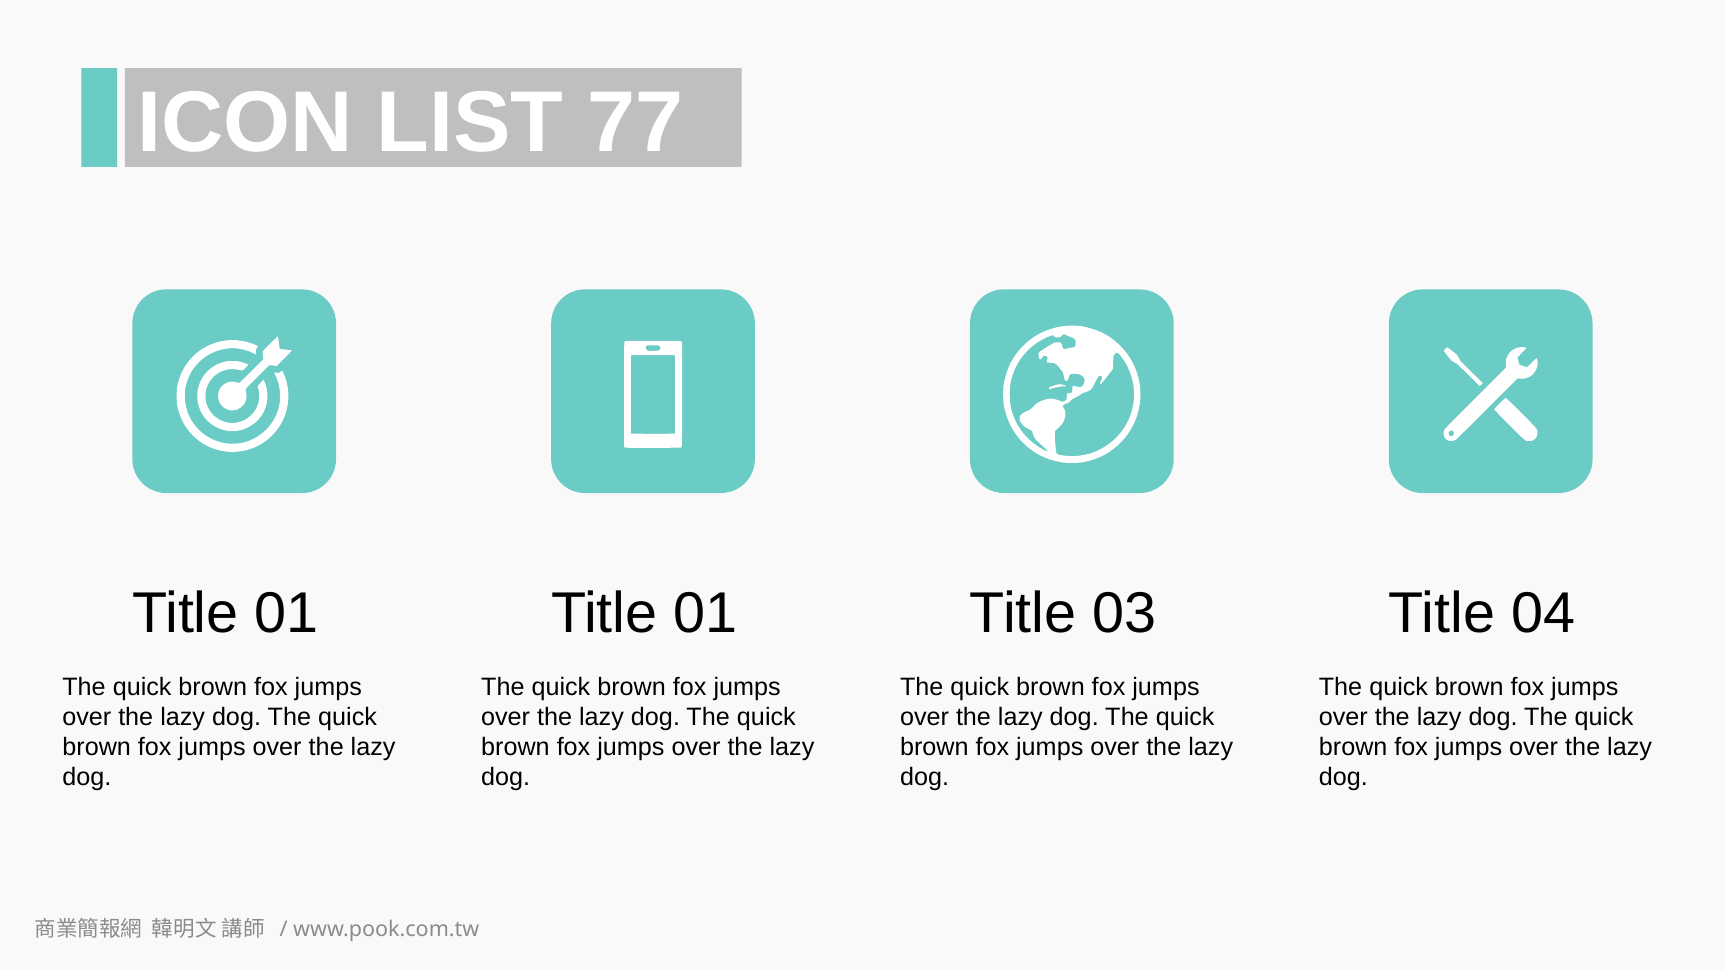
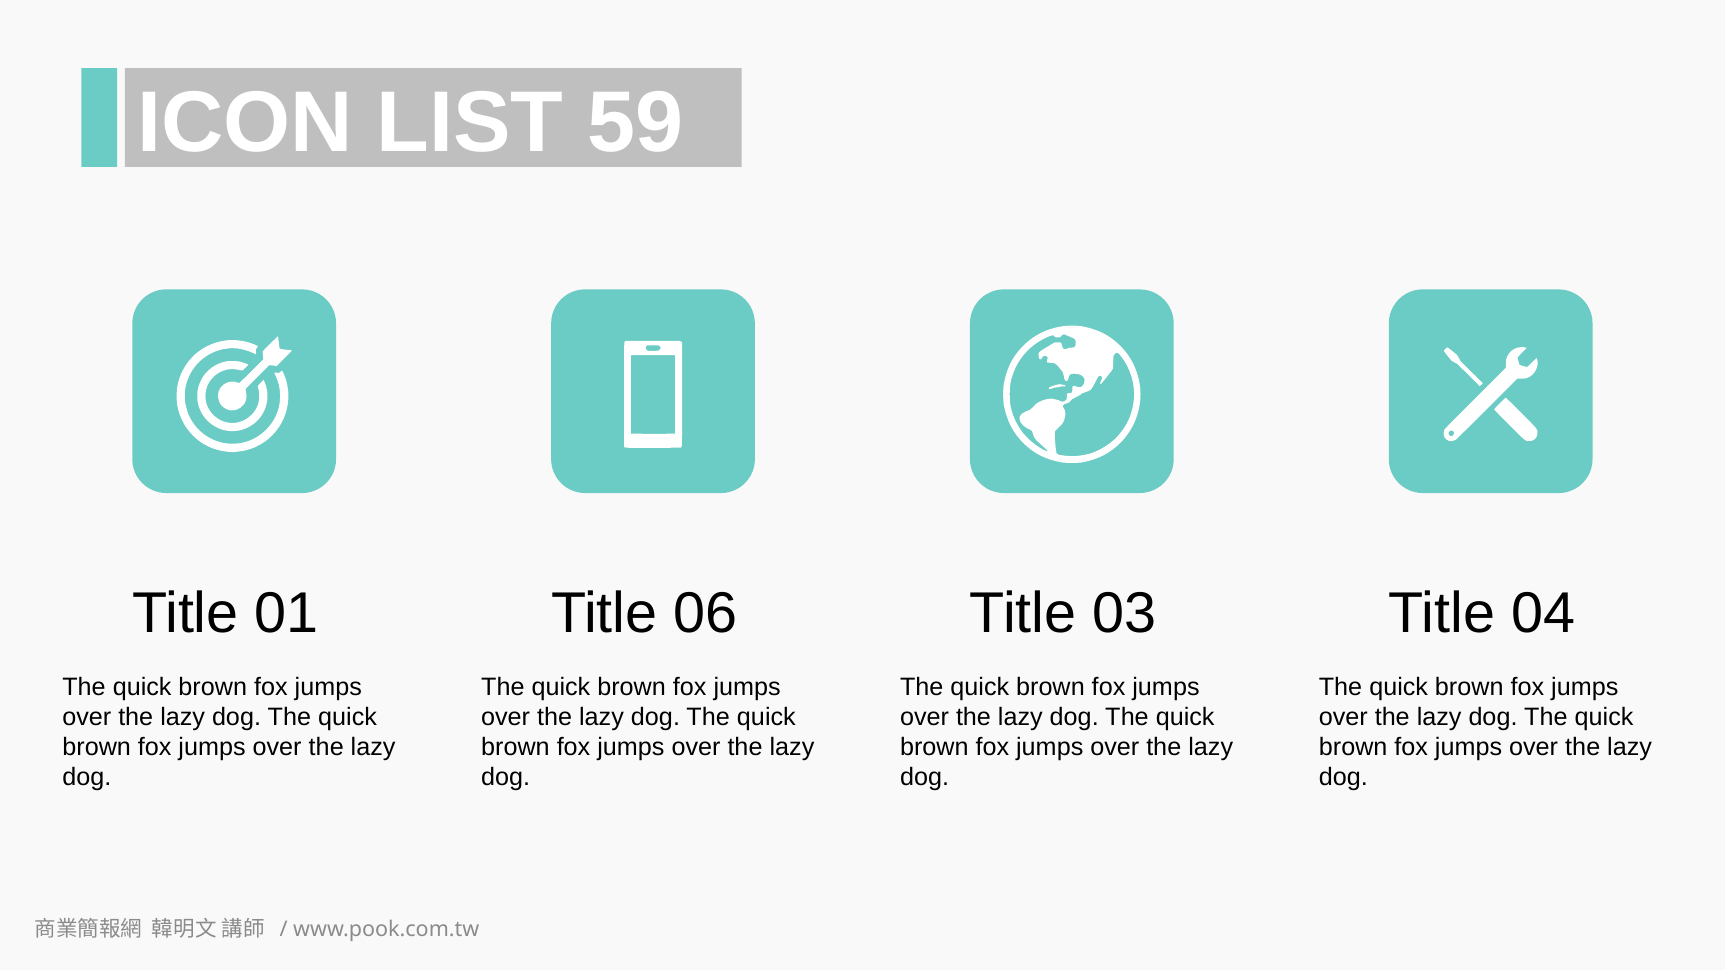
77: 77 -> 59
01 at (706, 613): 01 -> 06
